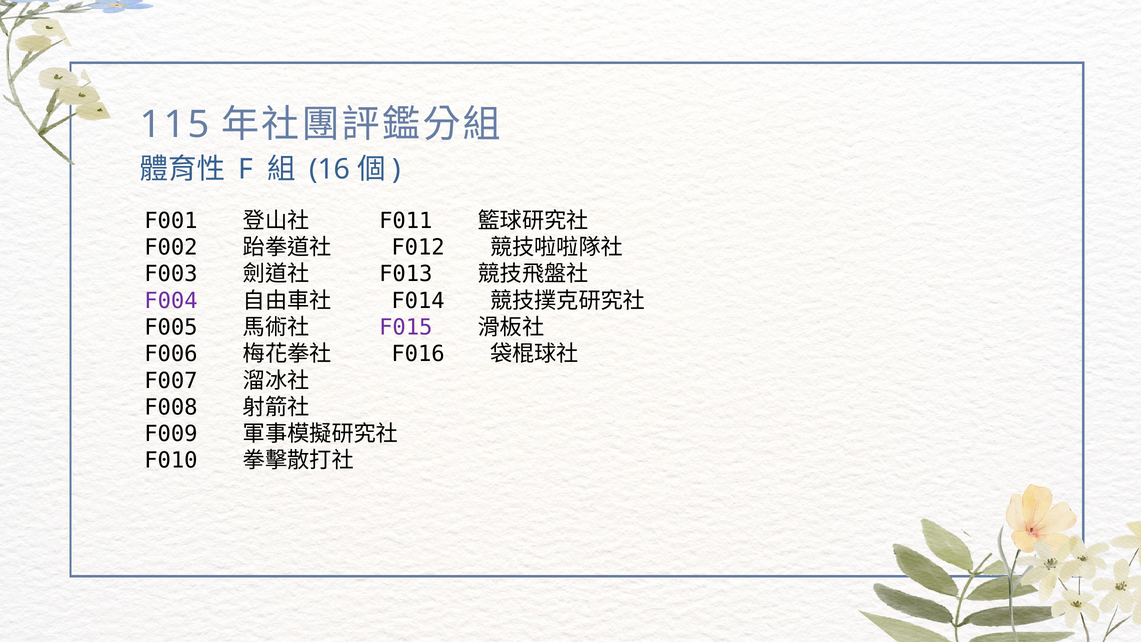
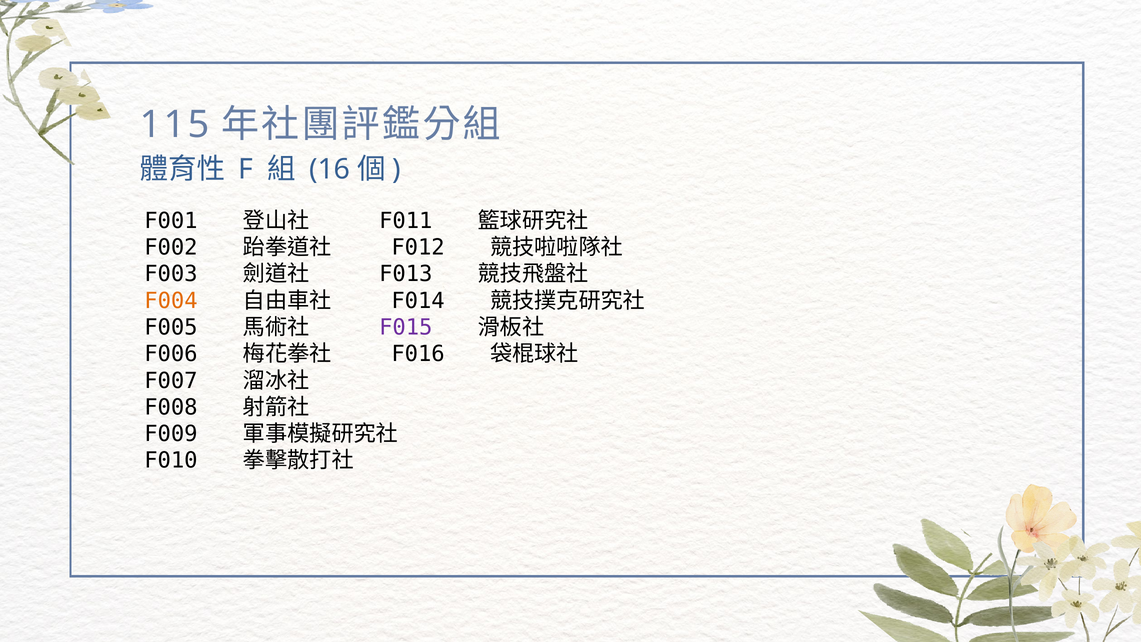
F004 colour: purple -> orange
